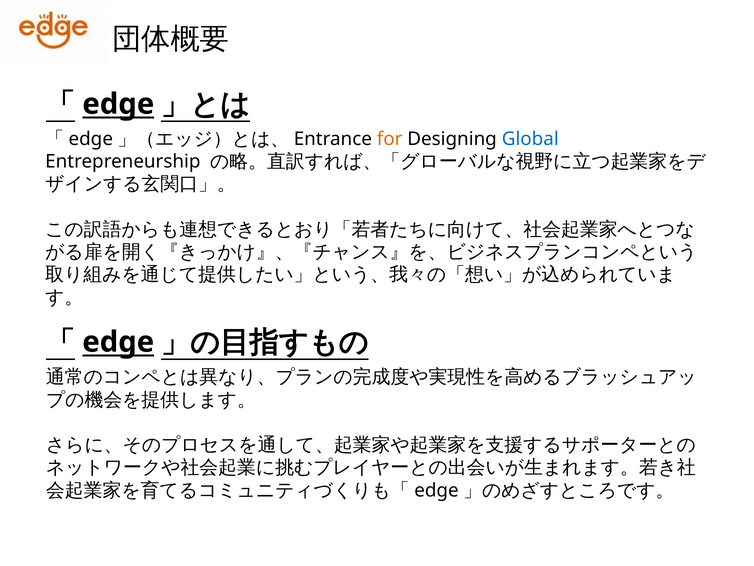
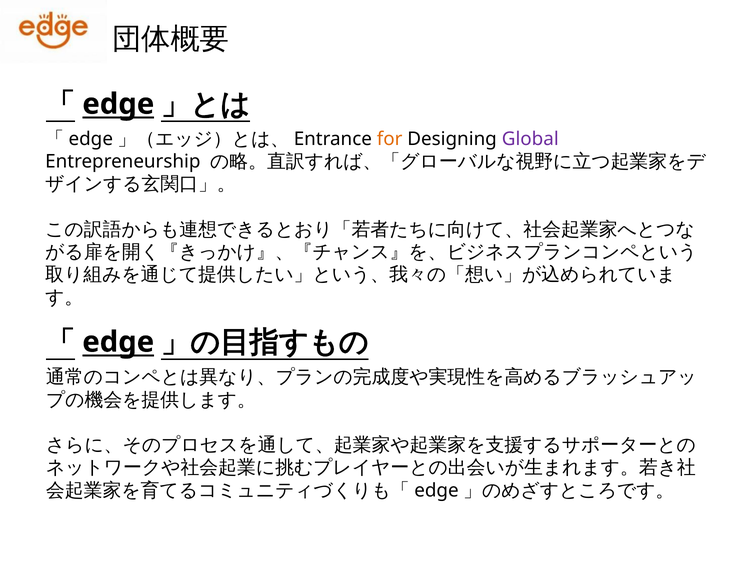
Global colour: blue -> purple
